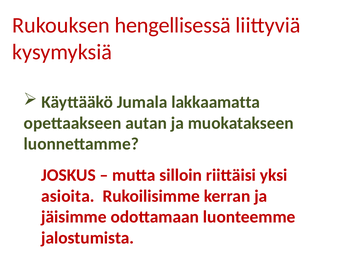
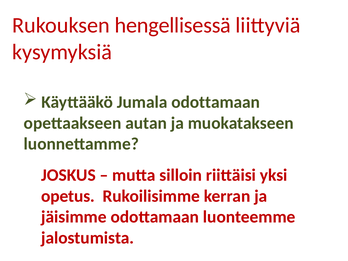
Jumala lakkaamatta: lakkaamatta -> odottamaan
asioita: asioita -> opetus
